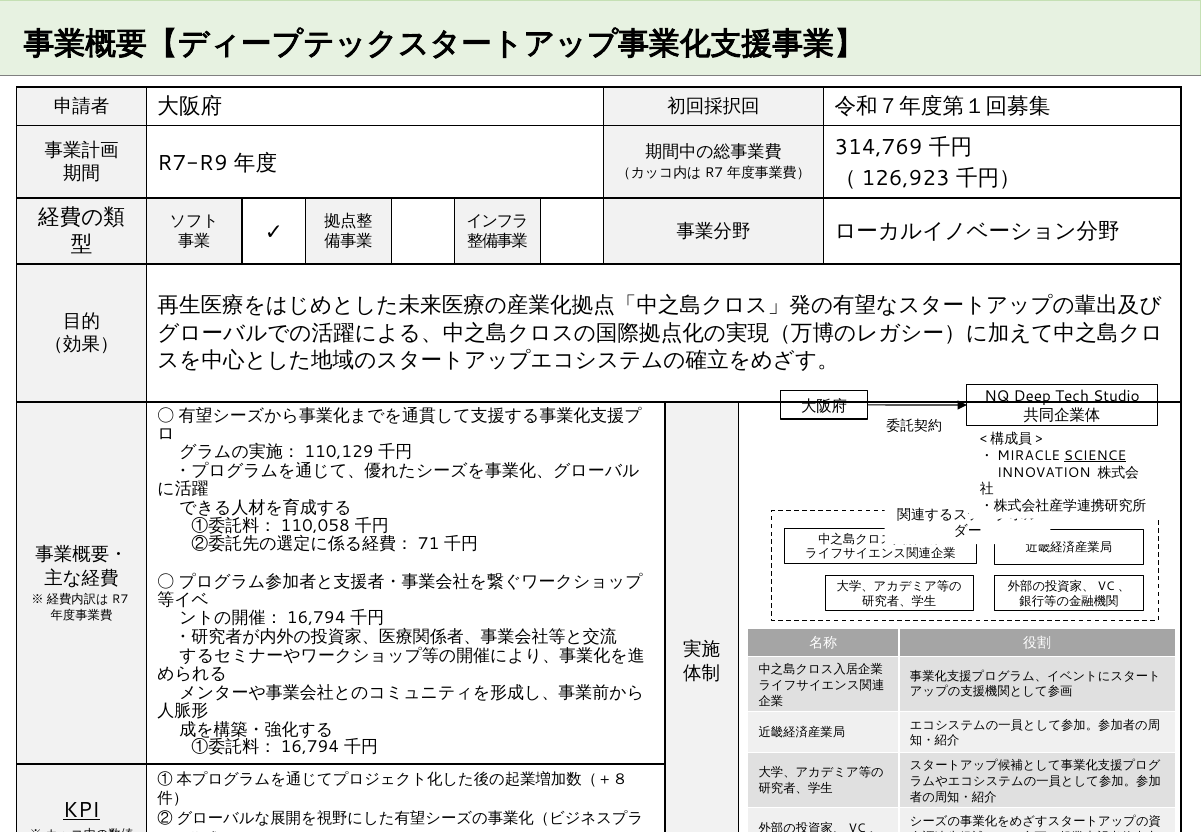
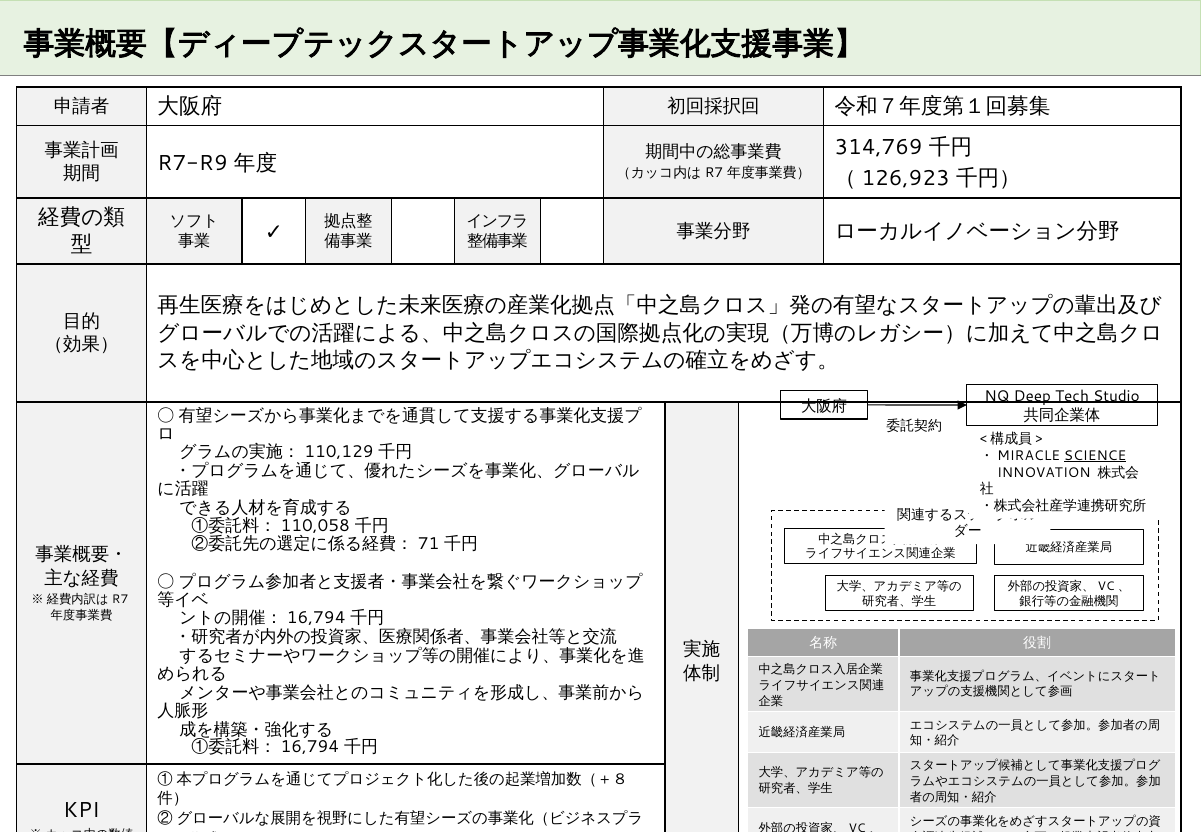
KPI at (82, 810) underline: present -> none
